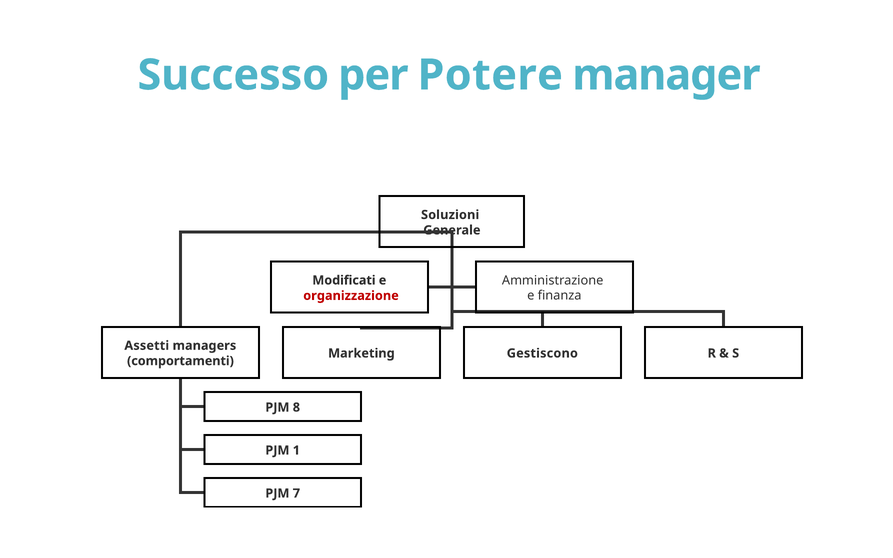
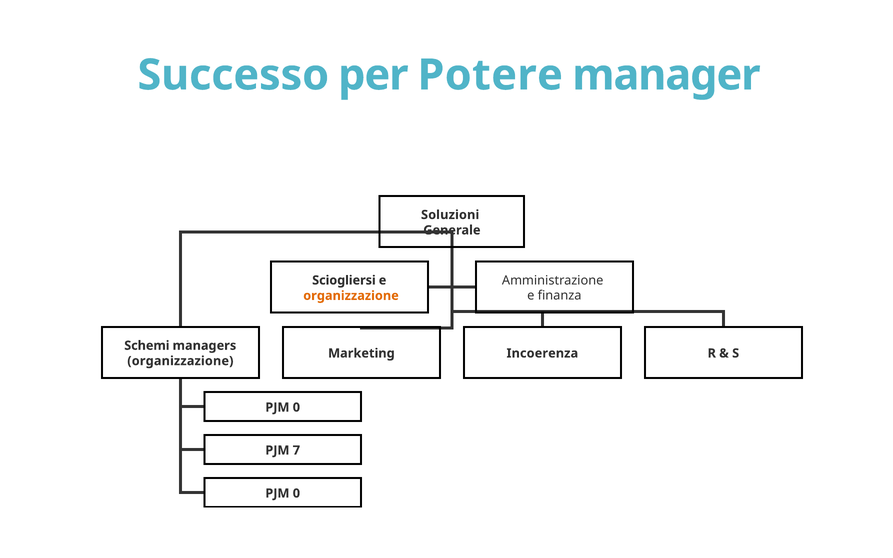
Modificati: Modificati -> Sciogliersi
organizzazione at (351, 296) colour: red -> orange
Assetti: Assetti -> Schemi
Gestiscono: Gestiscono -> Incoerenza
comportamenti at (180, 361): comportamenti -> organizzazione
8 at (296, 407): 8 -> 0
1: 1 -> 7
7 at (296, 493): 7 -> 0
